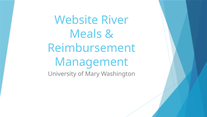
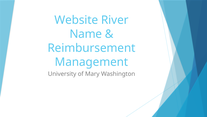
Meals: Meals -> Name
